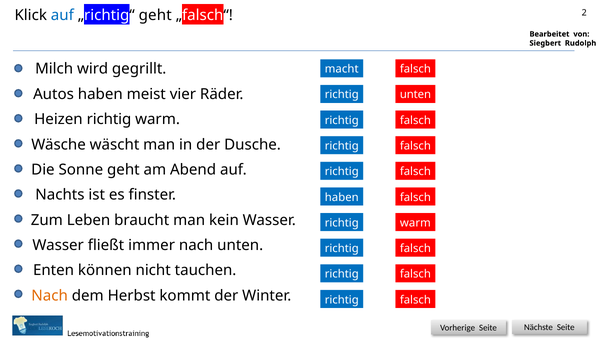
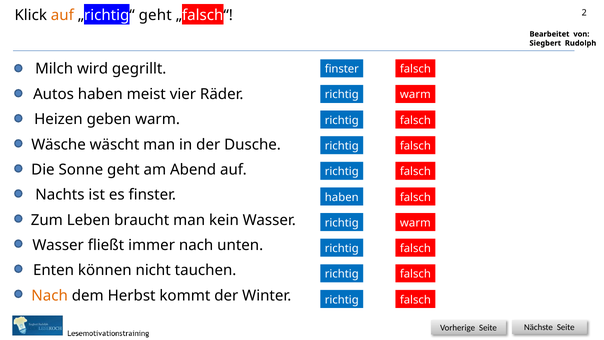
auf at (62, 15) colour: blue -> orange
macht at (342, 69): macht -> finster
unten at (415, 95): unten -> warm
Heizen richtig: richtig -> geben
